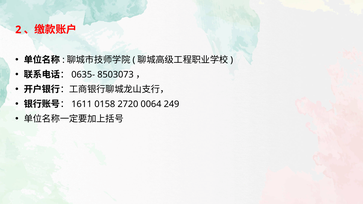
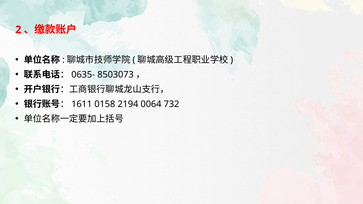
2720: 2720 -> 2194
249: 249 -> 732
